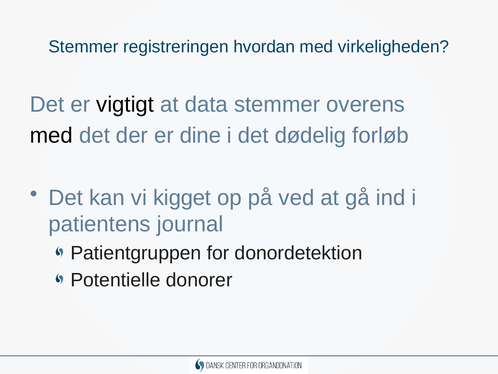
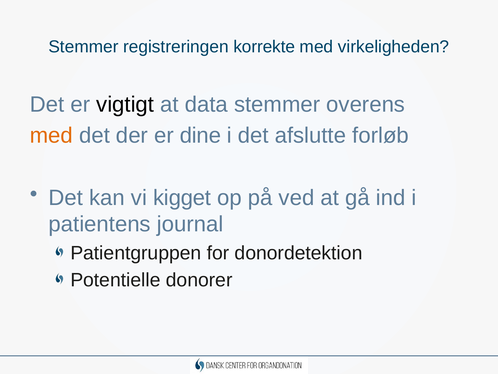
hvordan: hvordan -> korrekte
med at (51, 135) colour: black -> orange
dødelig: dødelig -> afslutte
